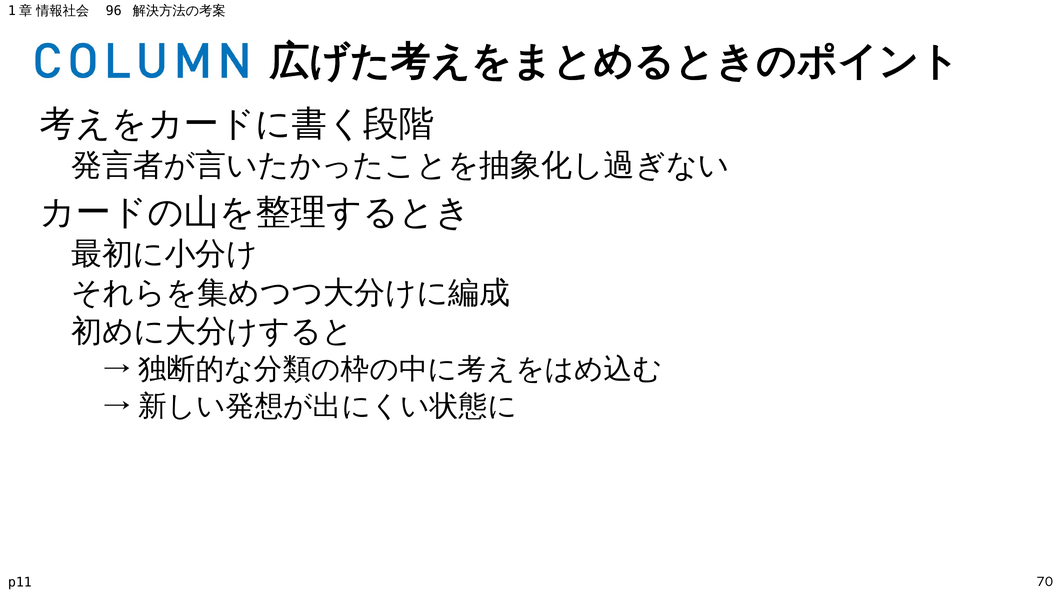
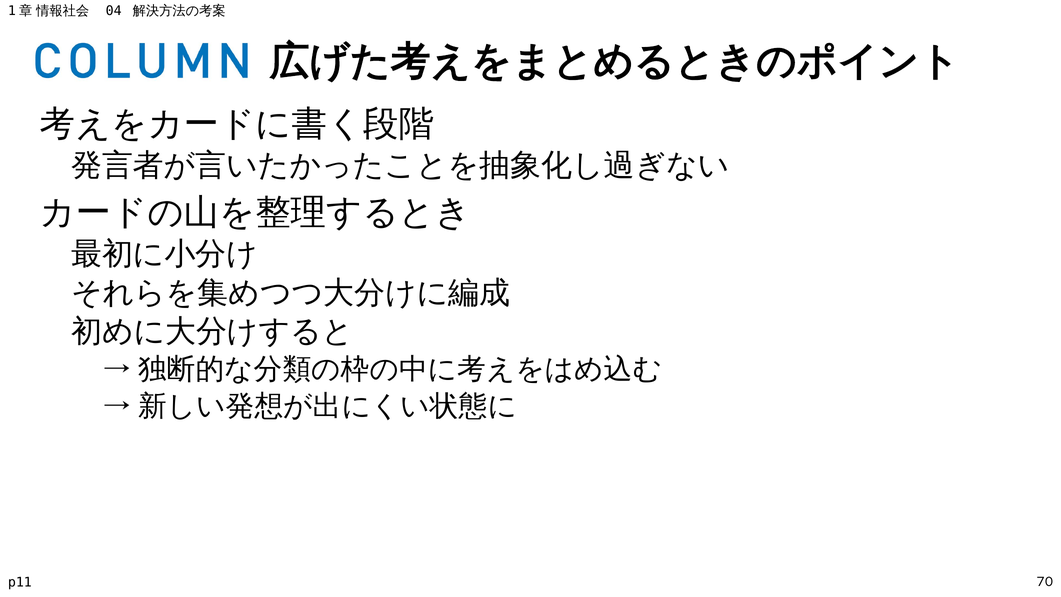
96: 96 -> 04
